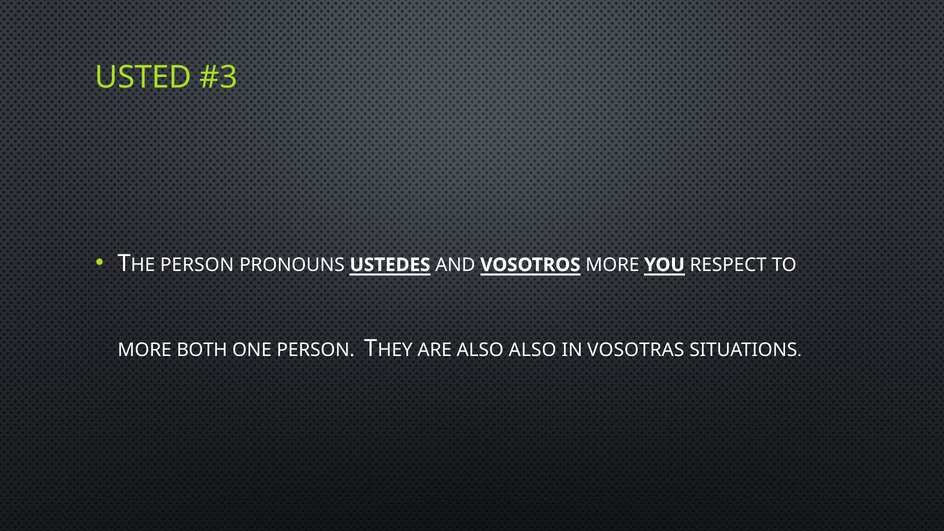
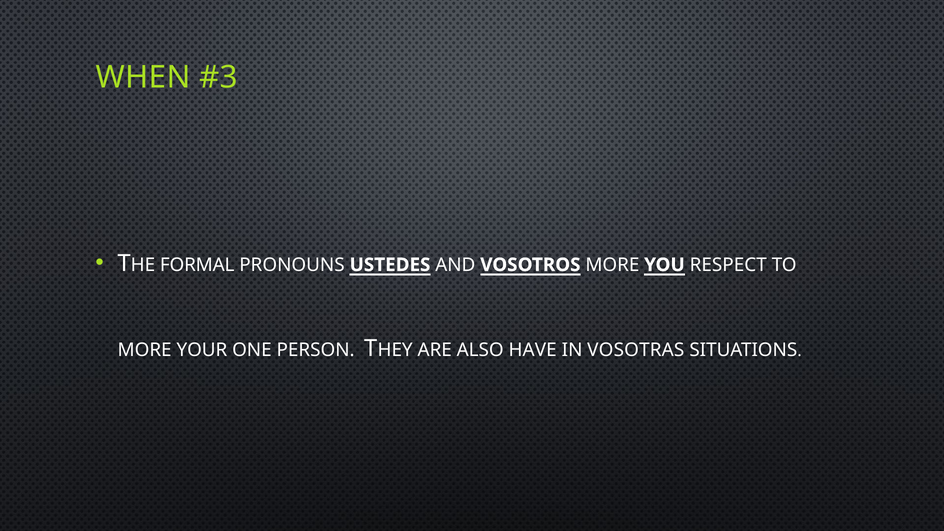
USTED: USTED -> WHEN
PERSON at (197, 265): PERSON -> FORMAL
BOTH: BOTH -> YOUR
ALSO ALSO: ALSO -> HAVE
